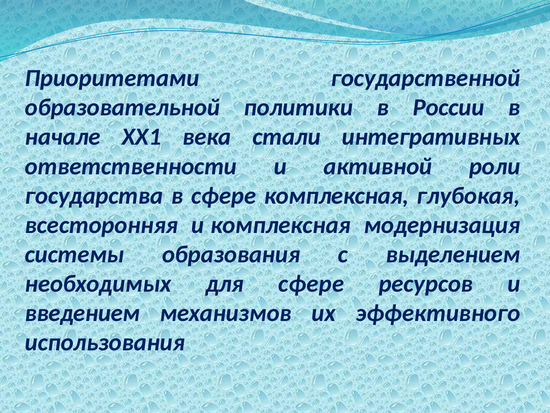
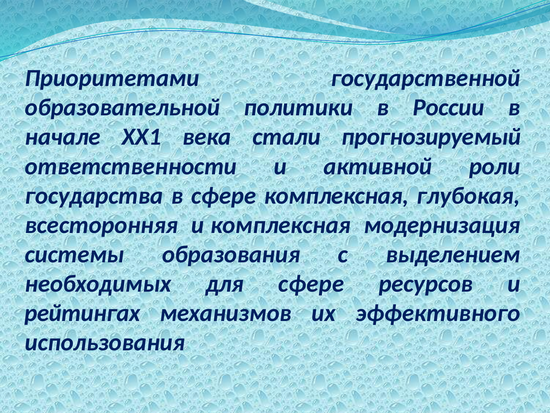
интегративных: интегративных -> прогнозируемый
введением: введением -> рейтингах
